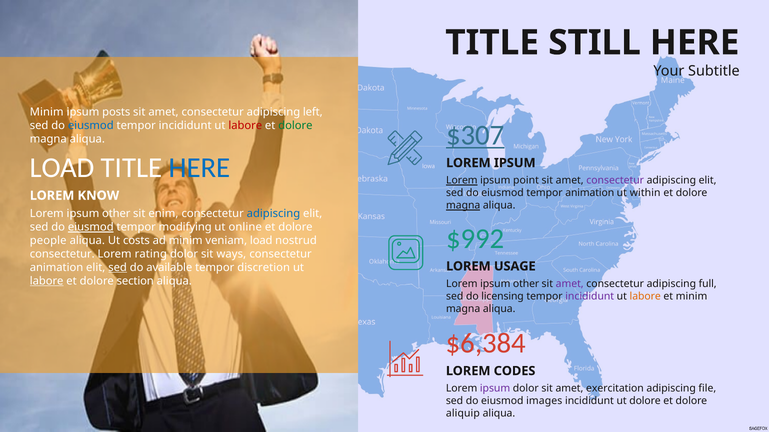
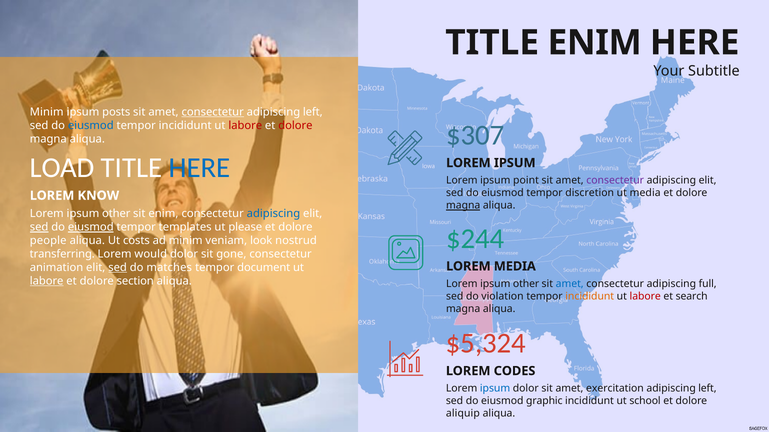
TITLE STILL: STILL -> ENIM
consectetur at (213, 112) underline: none -> present
dolore at (295, 126) colour: green -> red
$307 underline: present -> none
Lorem at (462, 181) underline: present -> none
tempor animation: animation -> discretion
ut within: within -> media
sed at (39, 227) underline: none -> present
modifying: modifying -> templates
online: online -> please
$992: $992 -> $244
veniam load: load -> look
consectetur at (62, 254): consectetur -> transferring
rating: rating -> would
ways: ways -> gone
LOREM USAGE: USAGE -> MEDIA
available: available -> matches
discretion: discretion -> document
amet at (570, 284) colour: purple -> blue
licensing: licensing -> violation
incididunt at (590, 297) colour: purple -> orange
labore at (645, 297) colour: orange -> red
et minim: minim -> search
$6,384: $6,384 -> $5,324
ipsum at (495, 389) colour: purple -> blue
file at (707, 389): file -> left
images: images -> graphic
ut dolore: dolore -> school
